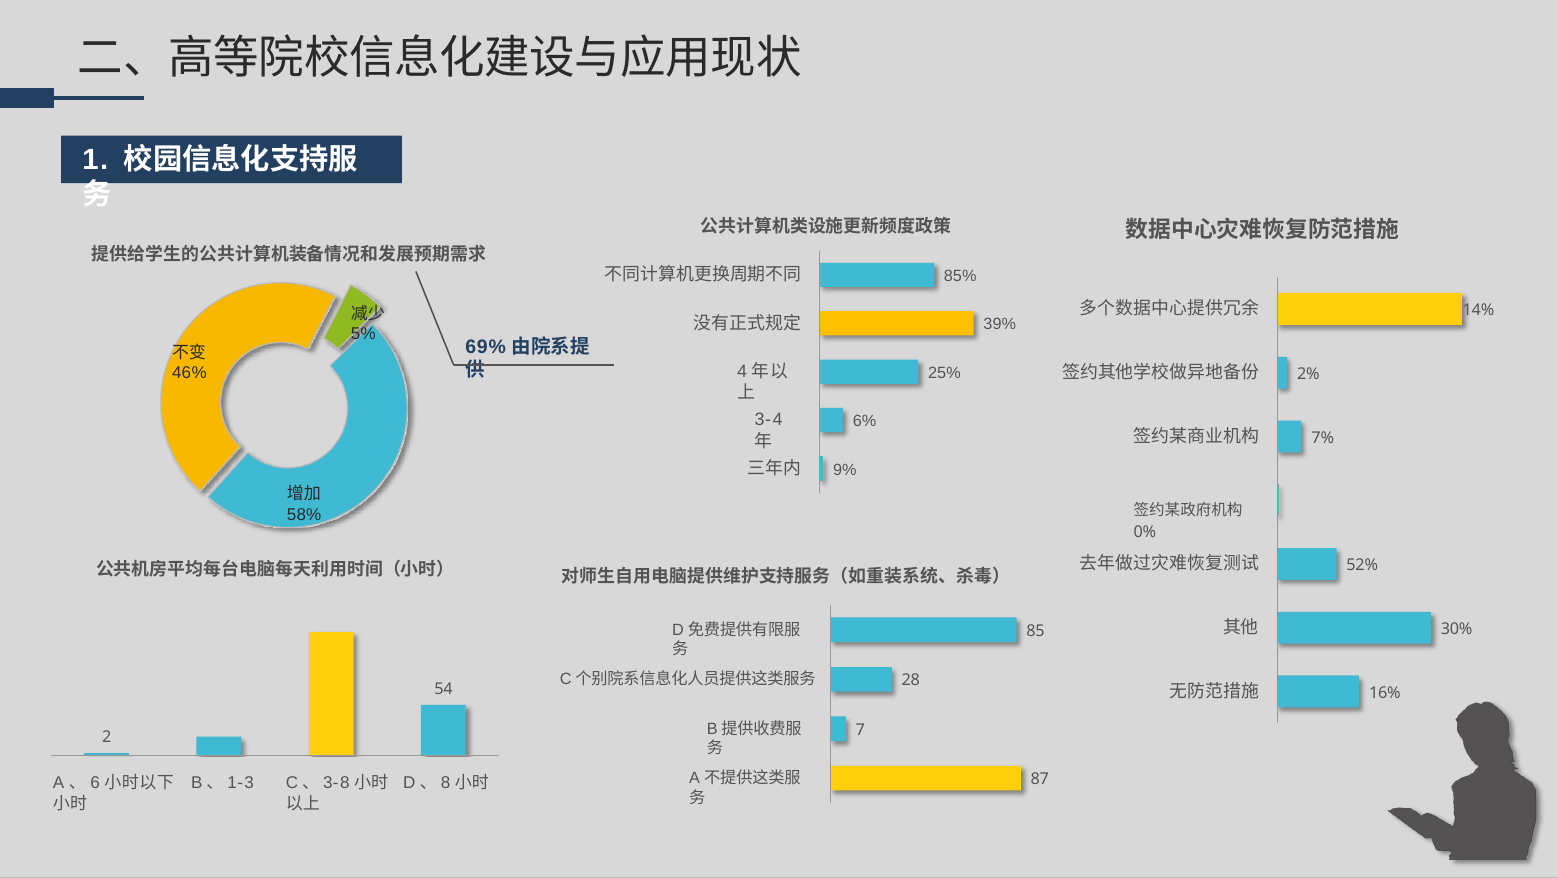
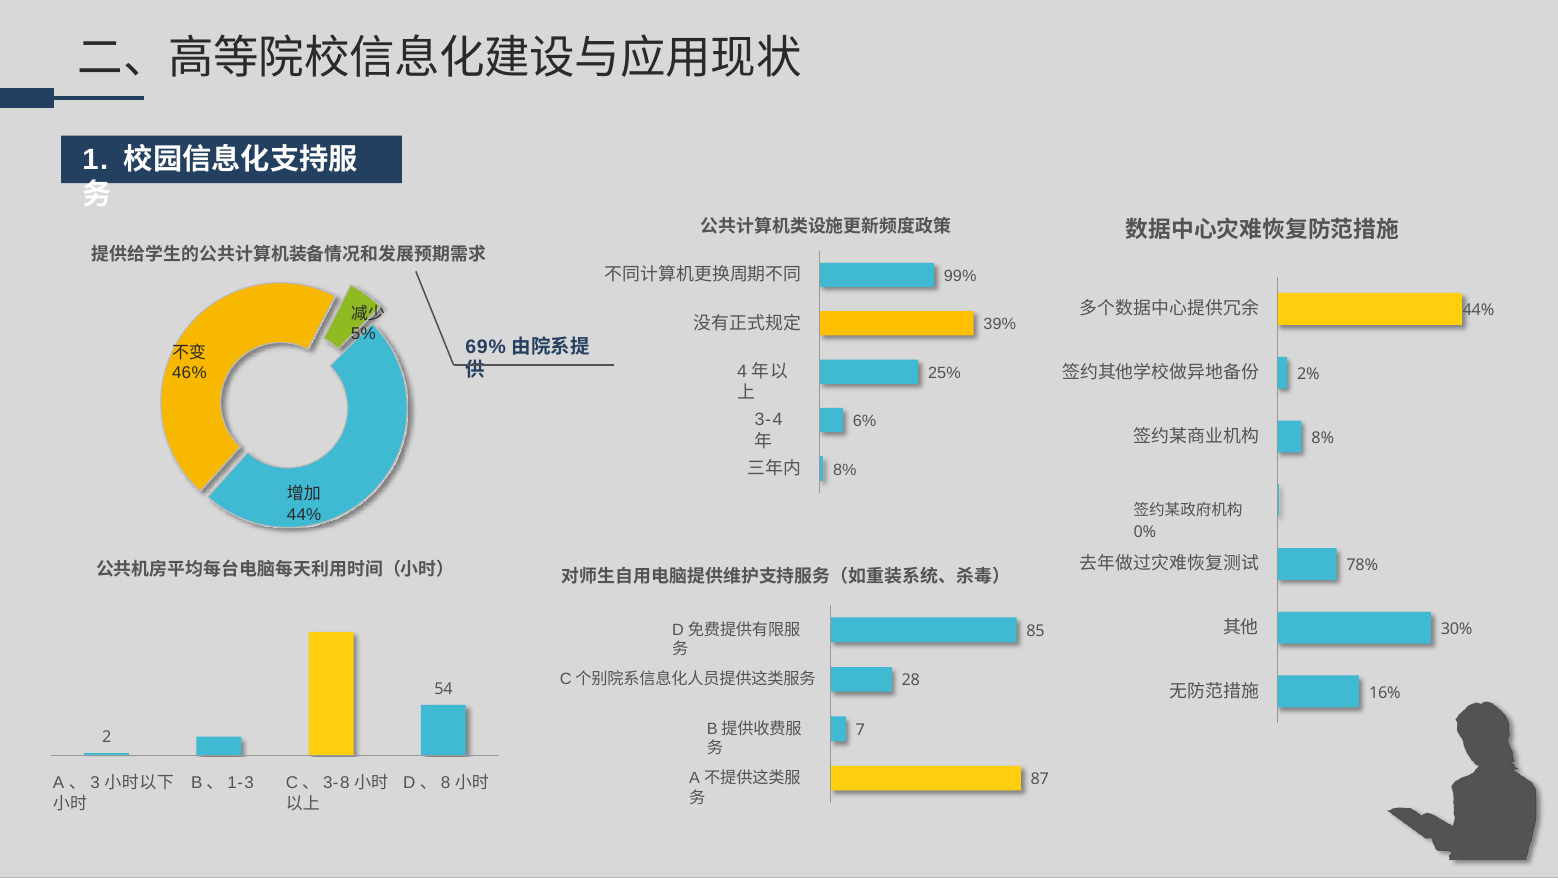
85%: 85% -> 99%
14% at (1478, 310): 14% -> 44%
7% at (1323, 437): 7% -> 8%
9% at (845, 469): 9% -> 8%
58% at (304, 514): 58% -> 44%
52%: 52% -> 78%
6: 6 -> 3
